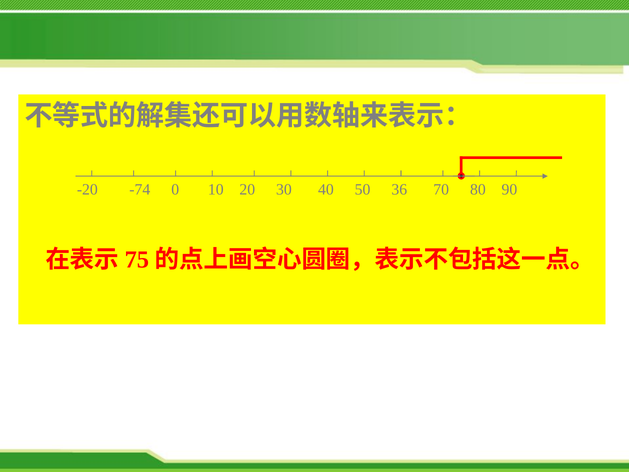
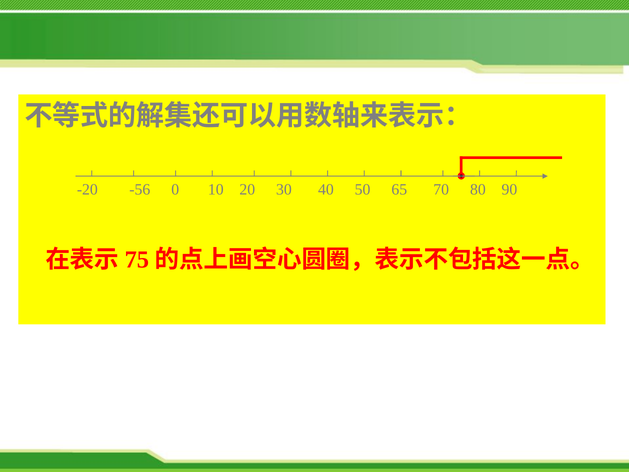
-74: -74 -> -56
36: 36 -> 65
